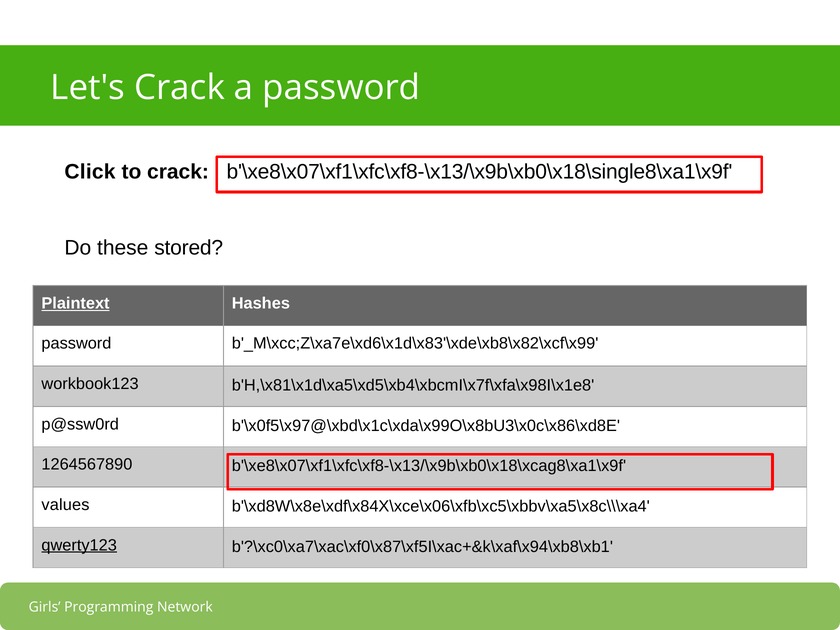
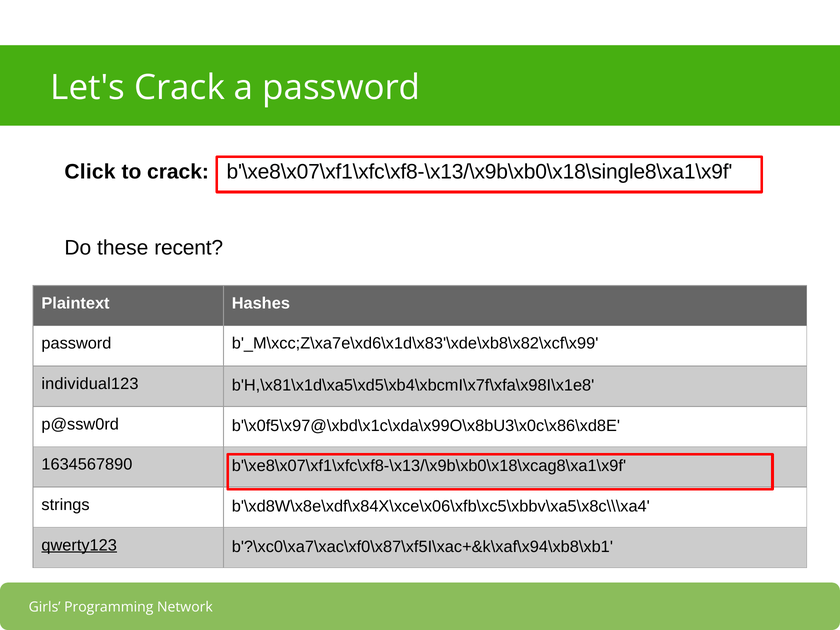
stored: stored -> recent
Plaintext underline: present -> none
workbook123: workbook123 -> individual123
1264567890: 1264567890 -> 1634567890
values: values -> strings
